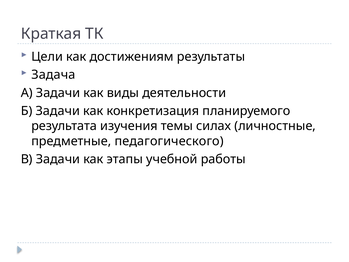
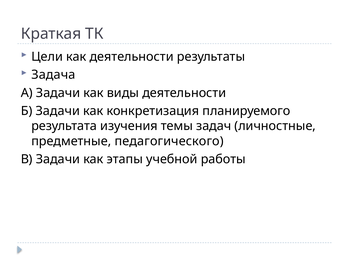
как достижениям: достижениям -> деятельности
силах: силах -> задач
